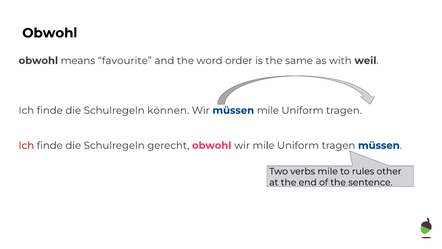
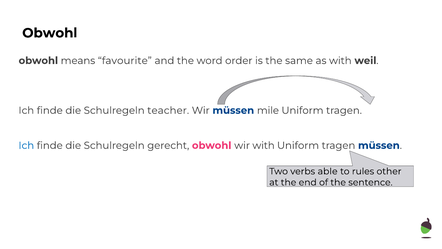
können: können -> teacher
Ich at (26, 145) colour: red -> blue
wir mile: mile -> with
verbs mile: mile -> able
